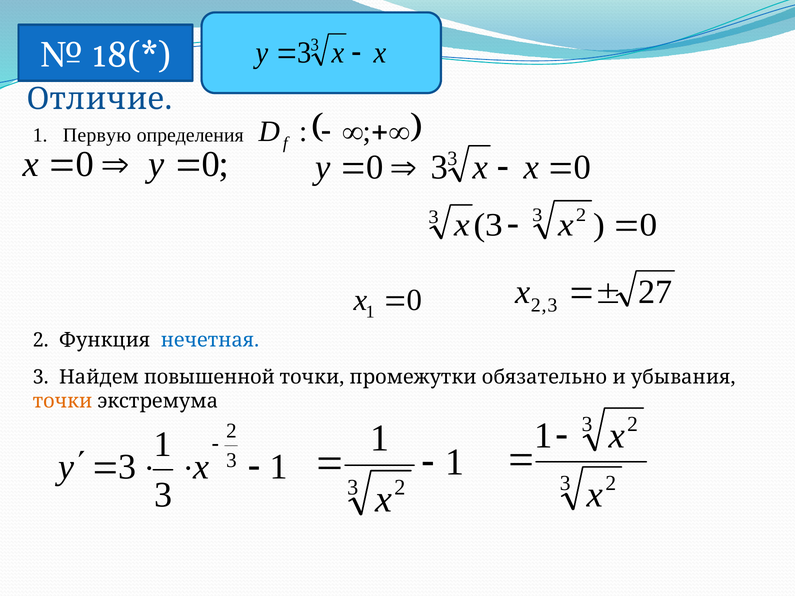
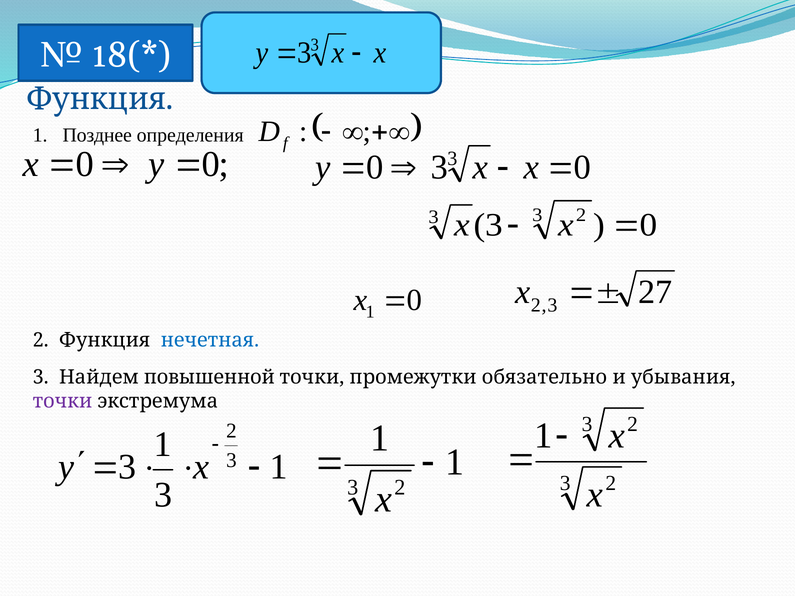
Отличие at (100, 99): Отличие -> Функция
Первую: Первую -> Позднее
точки at (62, 401) colour: orange -> purple
